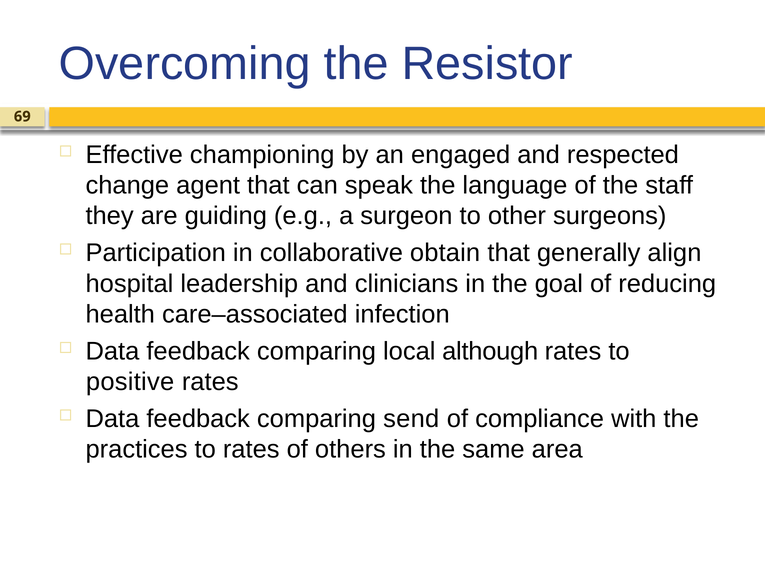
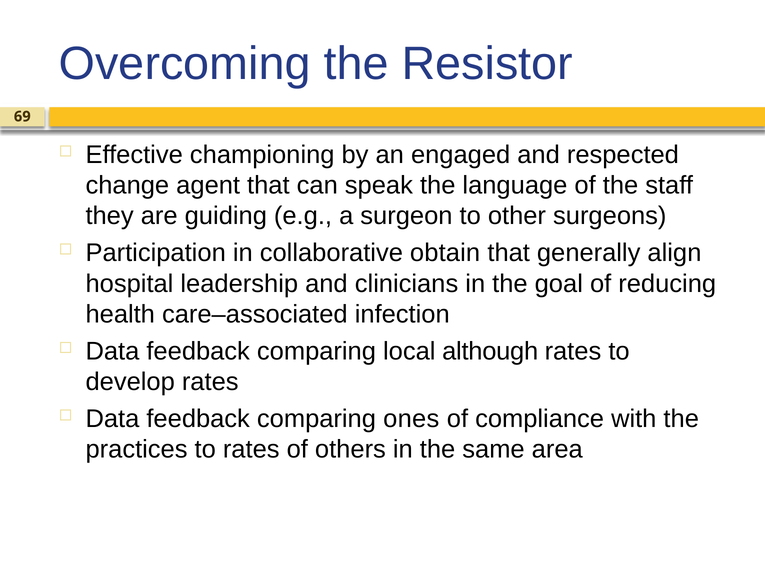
positive: positive -> develop
send: send -> ones
